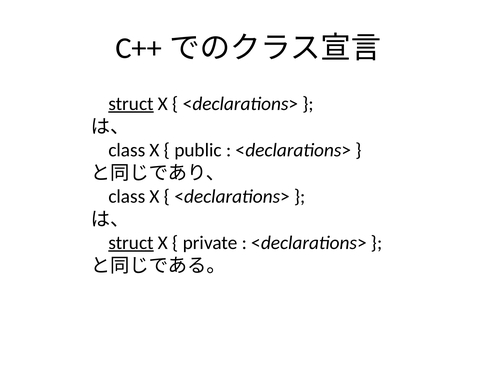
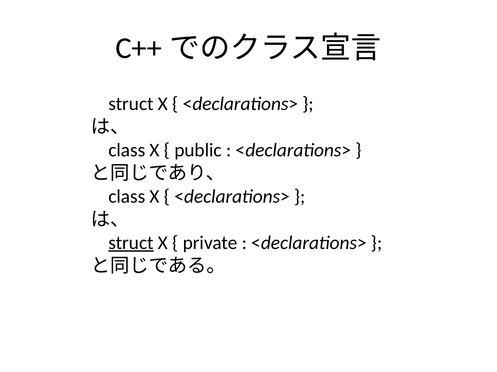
struct at (131, 104) underline: present -> none
